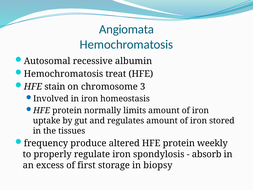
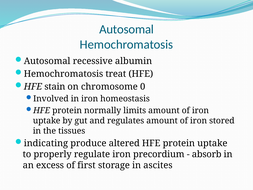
Angiomata at (127, 29): Angiomata -> Autosomal
3: 3 -> 0
frequency: frequency -> indicating
protein weekly: weekly -> uptake
spondylosis: spondylosis -> precordium
biopsy: biopsy -> ascites
